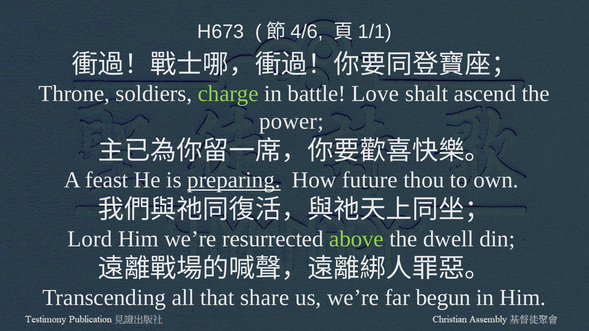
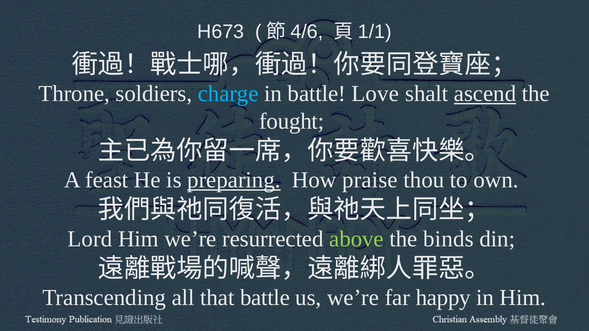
charge colour: light green -> light blue
ascend underline: none -> present
power: power -> fought
future: future -> praise
dwell: dwell -> binds
that share: share -> battle
begun: begun -> happy
